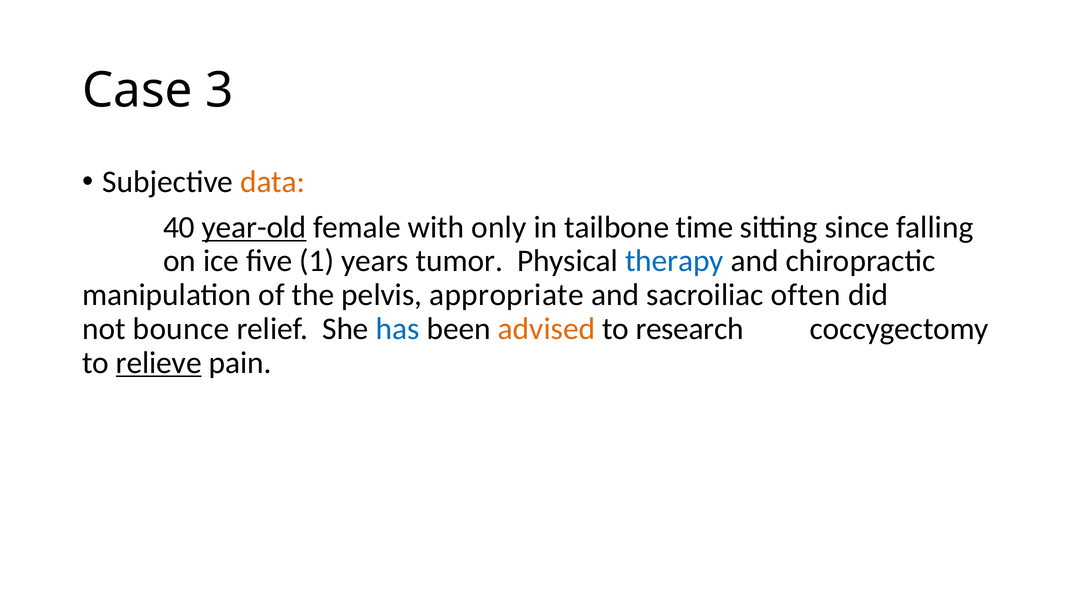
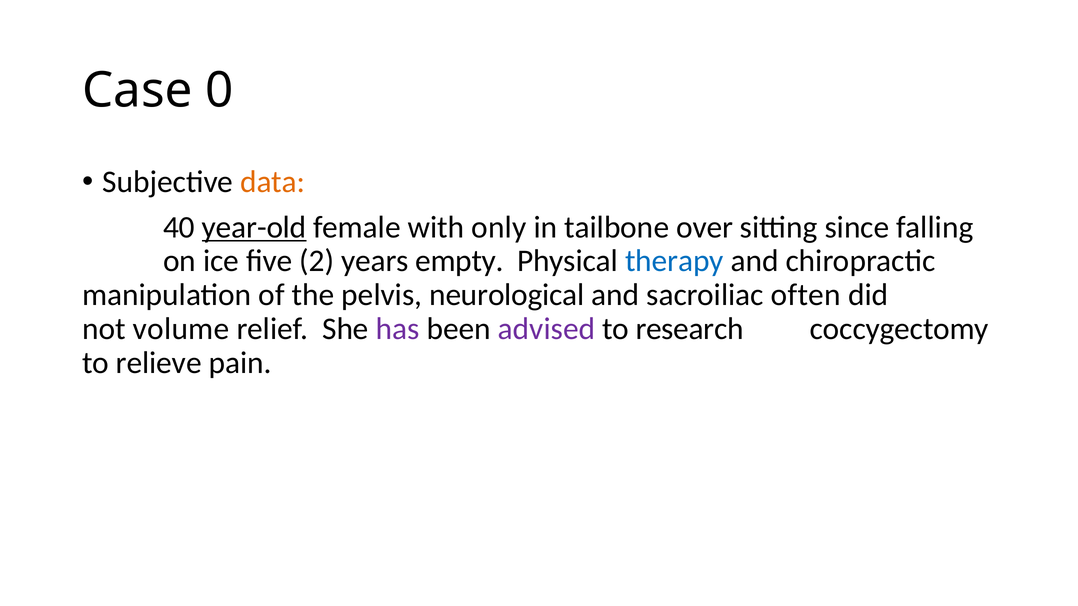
3: 3 -> 0
time: time -> over
1: 1 -> 2
tumor: tumor -> empty
appropriate: appropriate -> neurological
bounce: bounce -> volume
has colour: blue -> purple
advised colour: orange -> purple
relieve underline: present -> none
